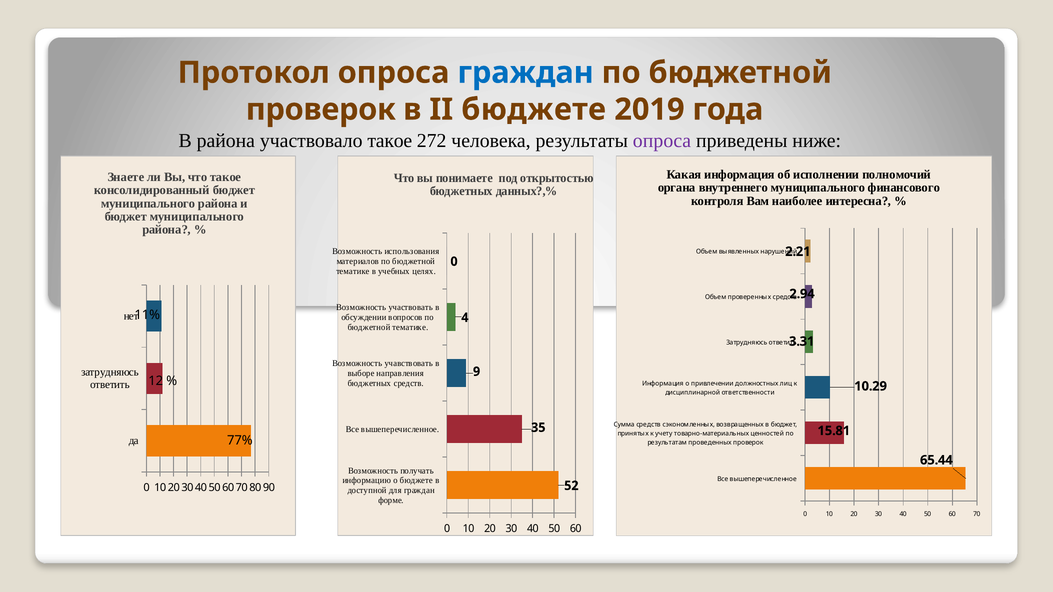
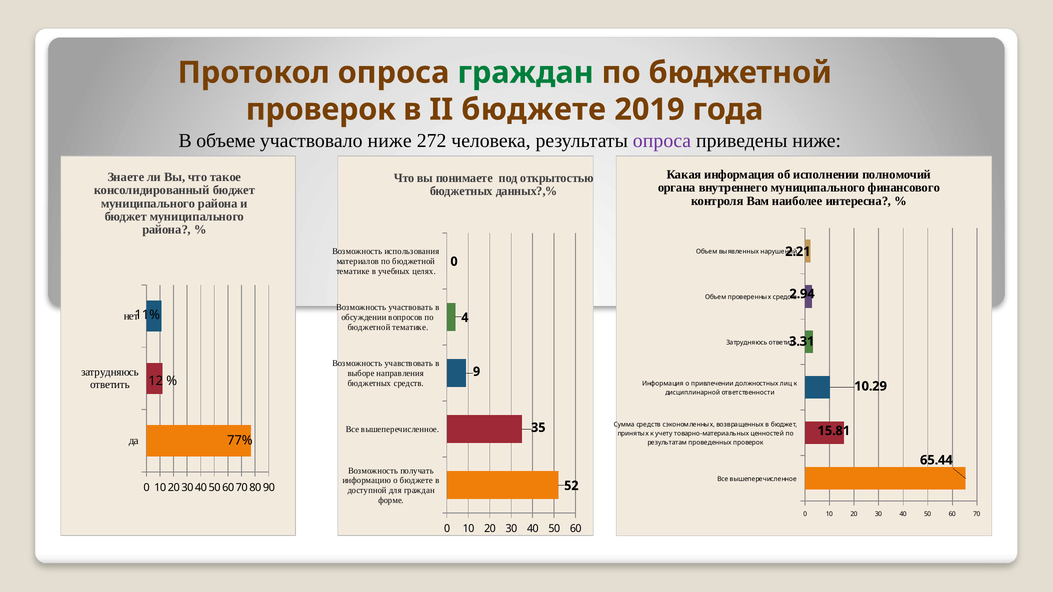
граждан at (526, 73) colour: blue -> green
В района: района -> объеме
участвовало такое: такое -> ниже
